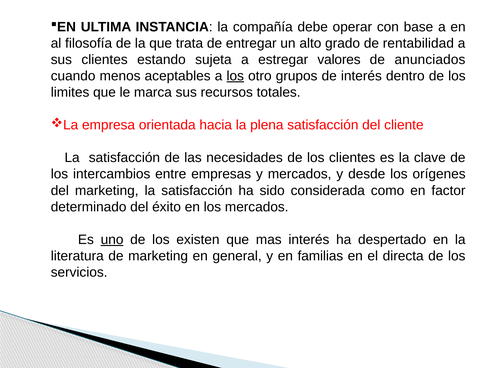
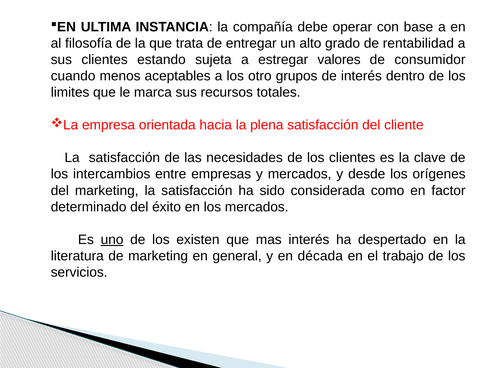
anunciados: anunciados -> consumidor
los at (235, 76) underline: present -> none
familias: familias -> década
directa: directa -> trabajo
